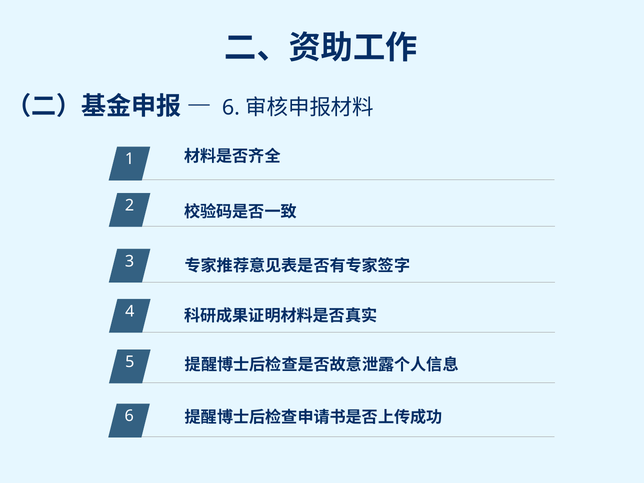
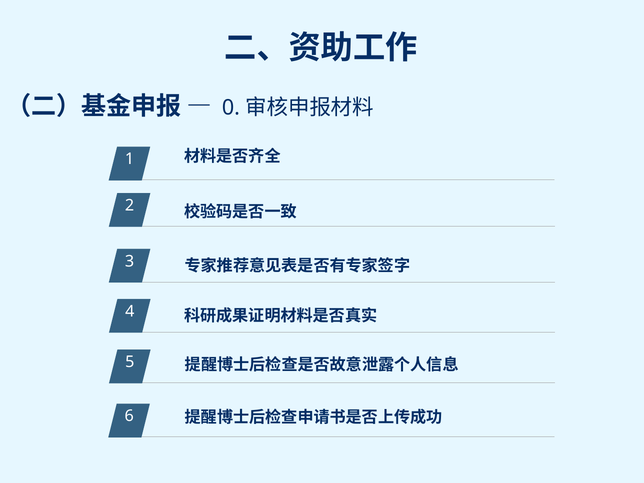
6 at (231, 107): 6 -> 0
